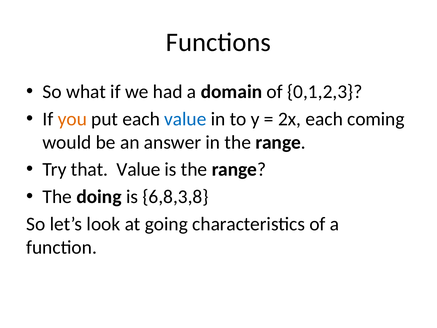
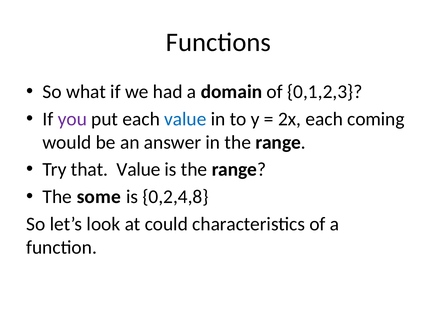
you colour: orange -> purple
doing: doing -> some
6,8,3,8: 6,8,3,8 -> 0,2,4,8
going: going -> could
